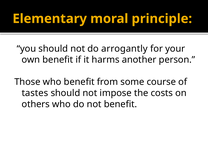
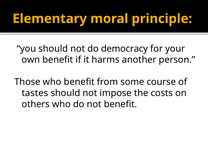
arrogantly: arrogantly -> democracy
